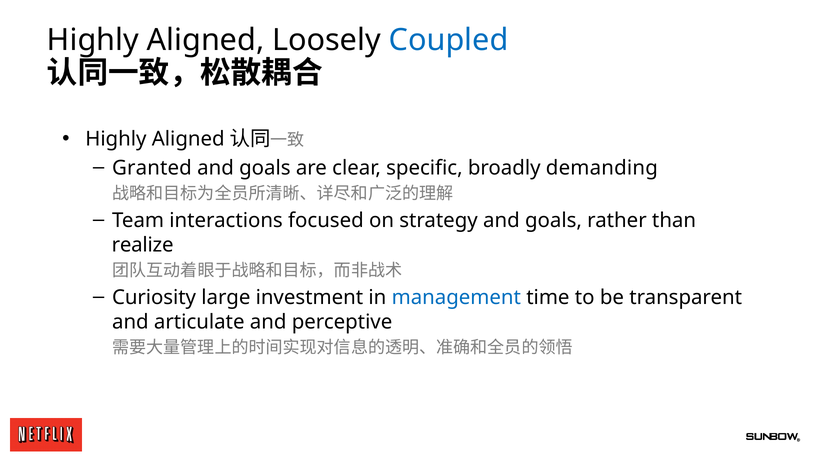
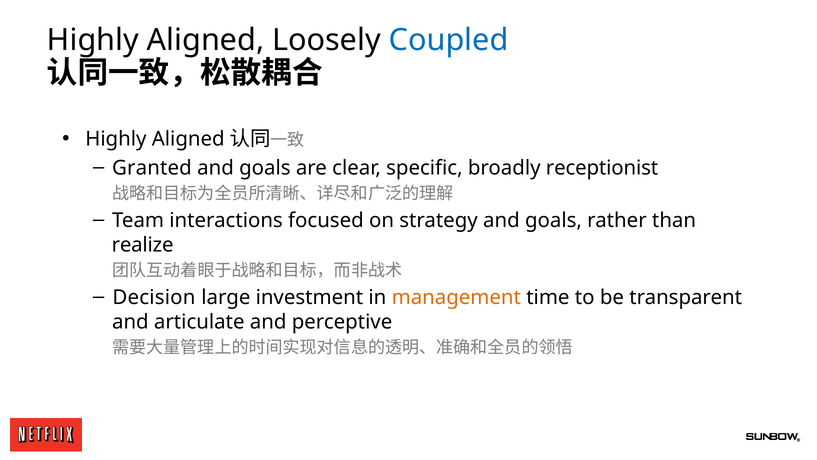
demanding: demanding -> receptionist
Curiosity: Curiosity -> Decision
management colour: blue -> orange
